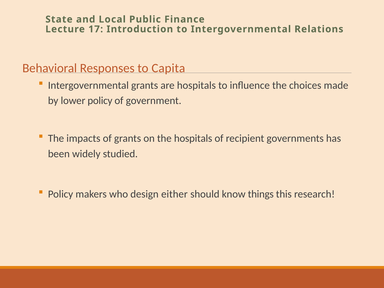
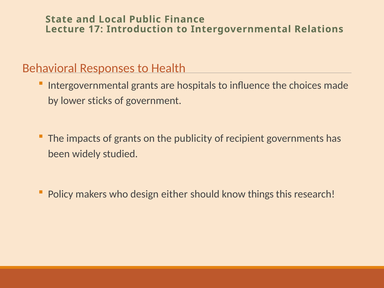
Capita: Capita -> Health
lower policy: policy -> sticks
the hospitals: hospitals -> publicity
